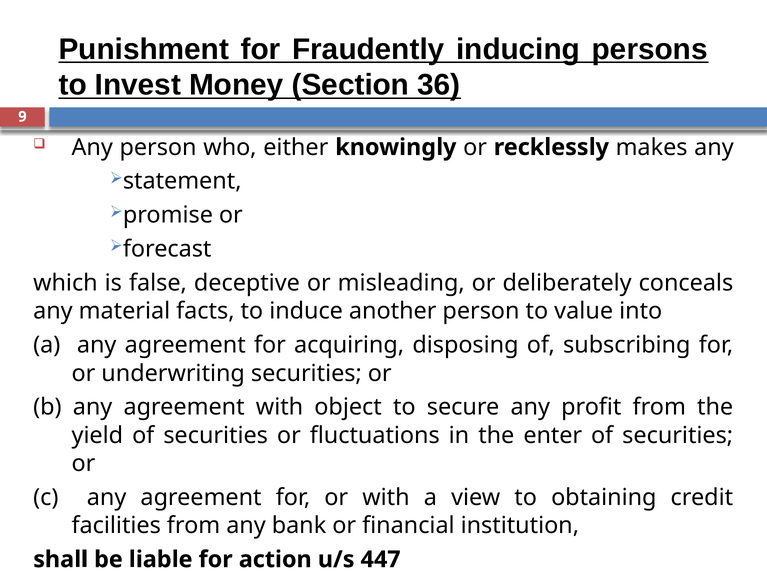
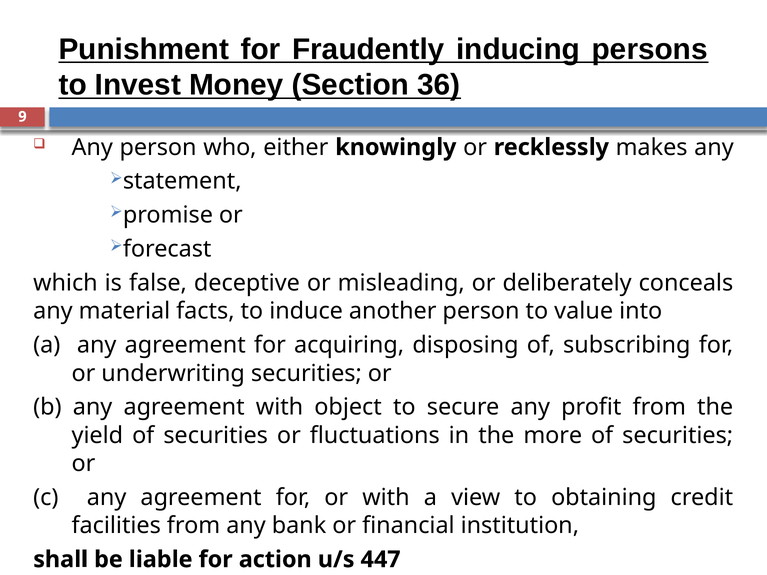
enter: enter -> more
